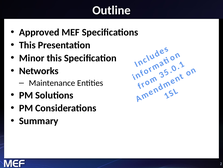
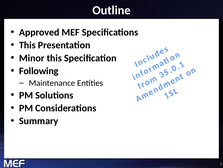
Networks: Networks -> Following
